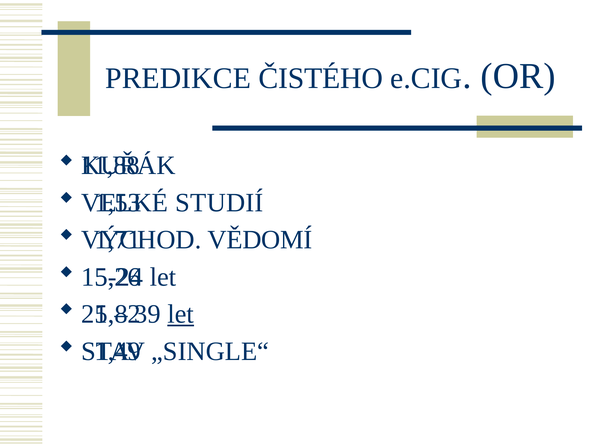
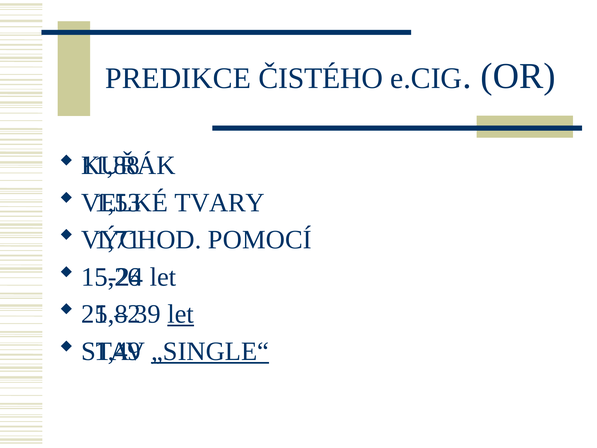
STUDIÍ: STUDIÍ -> TVARY
VĚDOMÍ: VĚDOMÍ -> POMOCÍ
„SINGLE“ underline: none -> present
